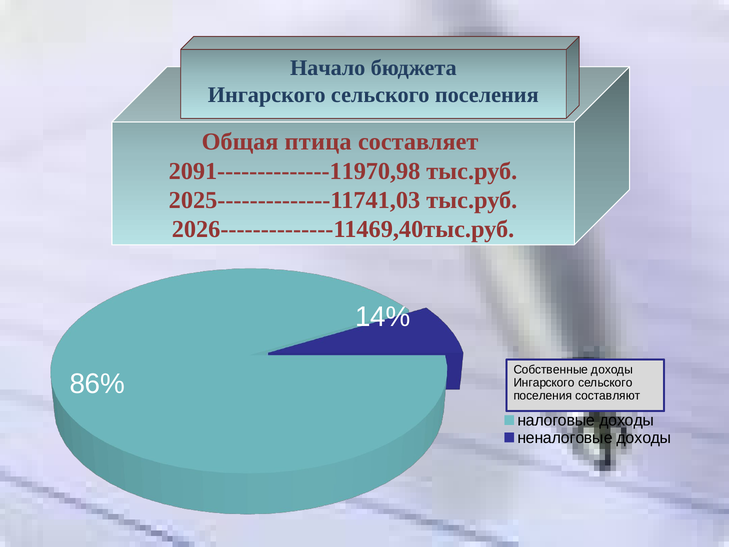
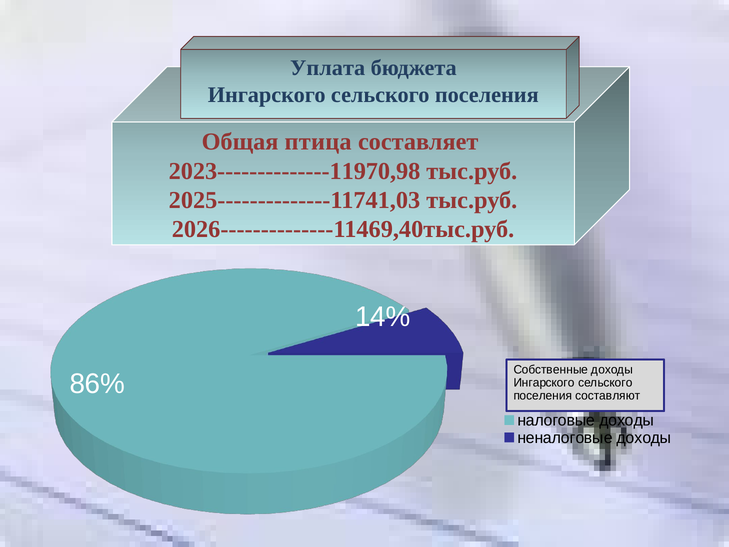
Начало: Начало -> Уплата
2091--------------11970,98: 2091--------------11970,98 -> 2023--------------11970,98
